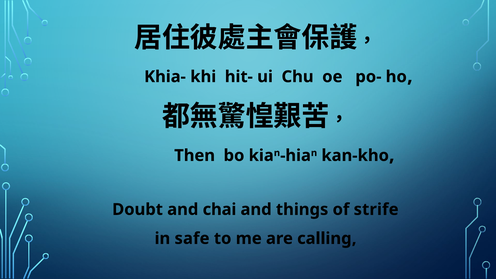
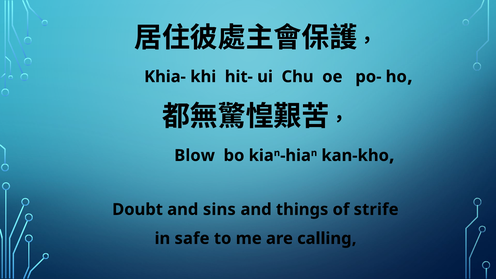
Then: Then -> Blow
chai: chai -> sins
